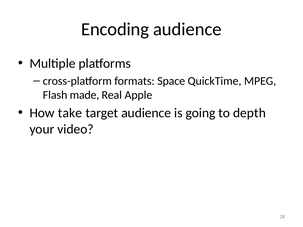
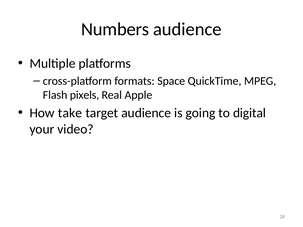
Encoding: Encoding -> Numbers
made: made -> pixels
depth: depth -> digital
